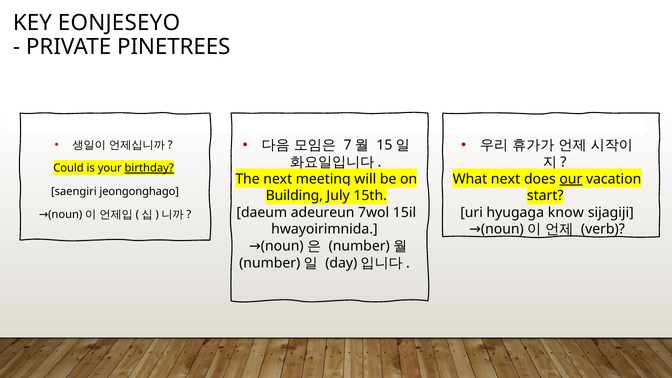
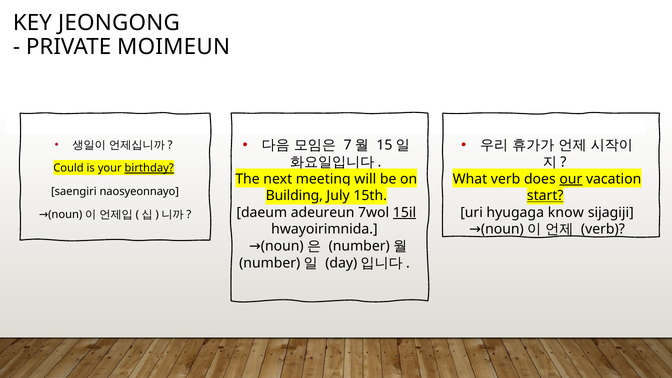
EONJESEYO: EONJESEYO -> JEONGONG
PINETREES: PINETREES -> MOIMEUN
What next: next -> verb
jeongonghago: jeongonghago -> naosyeonnayo
start underline: none -> present
15il underline: none -> present
